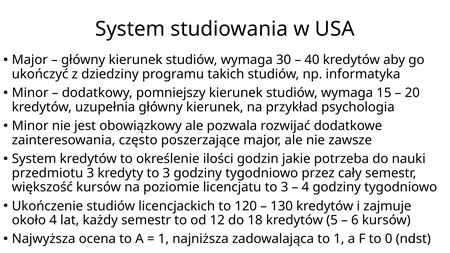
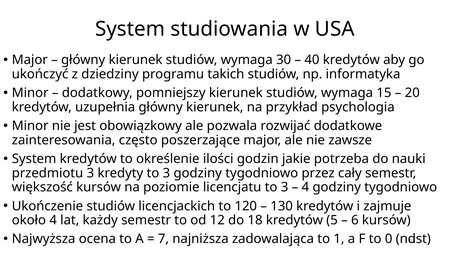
1 at (163, 239): 1 -> 7
